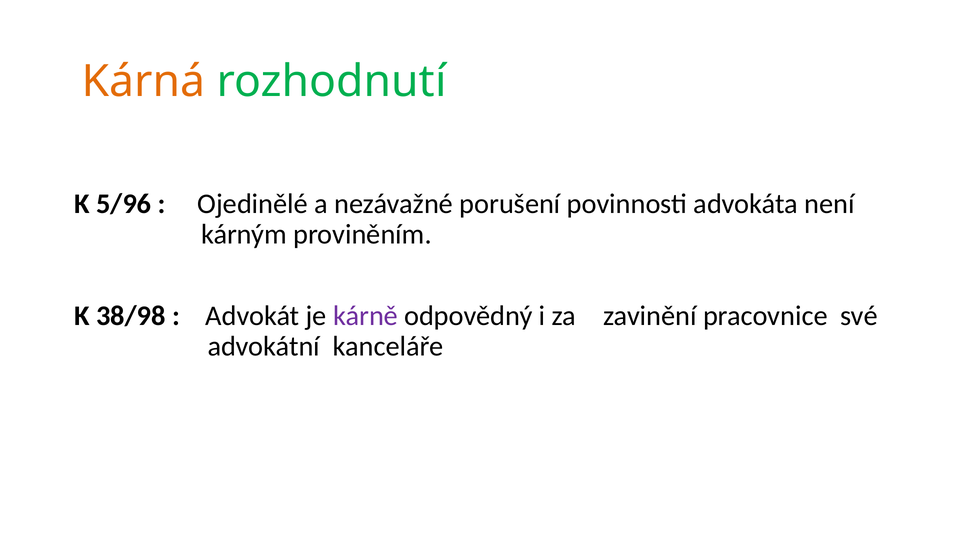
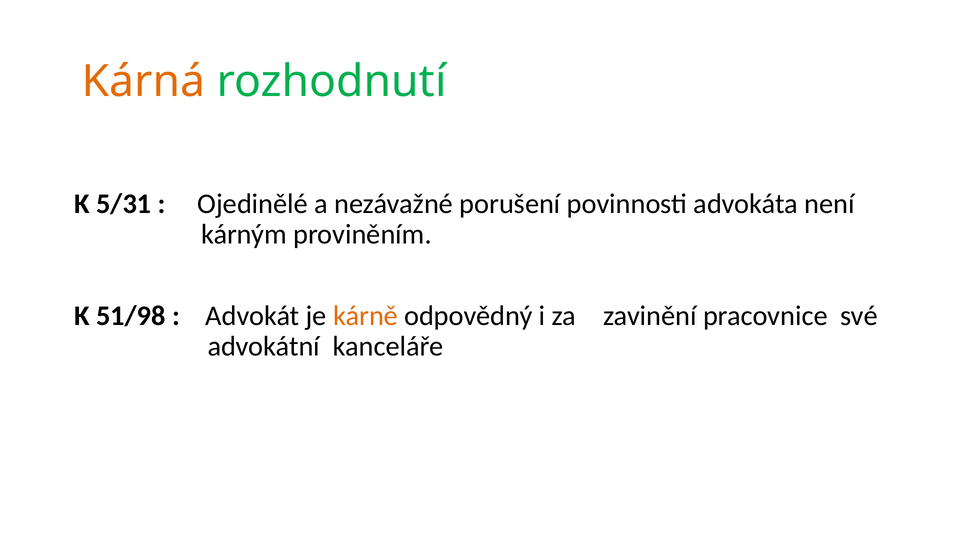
5/96: 5/96 -> 5/31
38/98: 38/98 -> 51/98
kárně colour: purple -> orange
